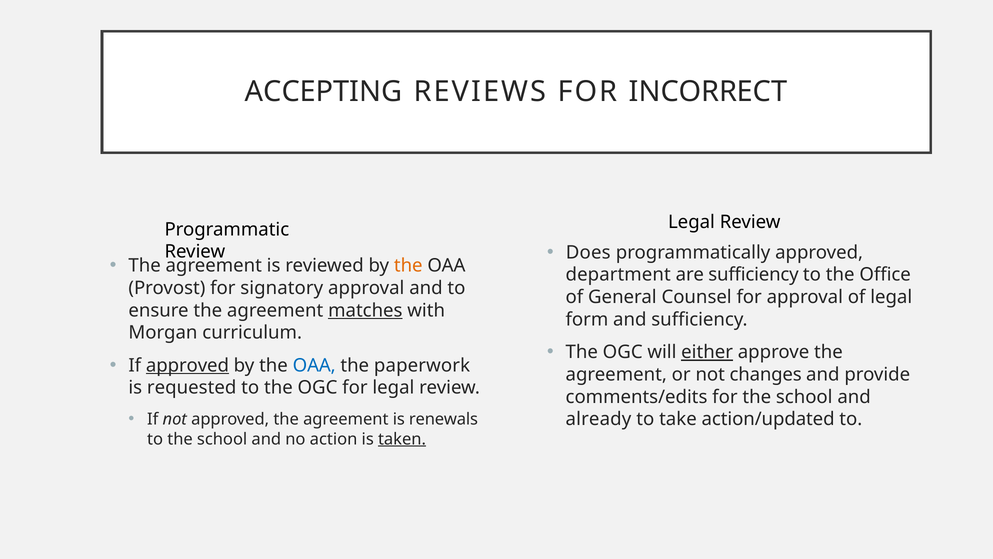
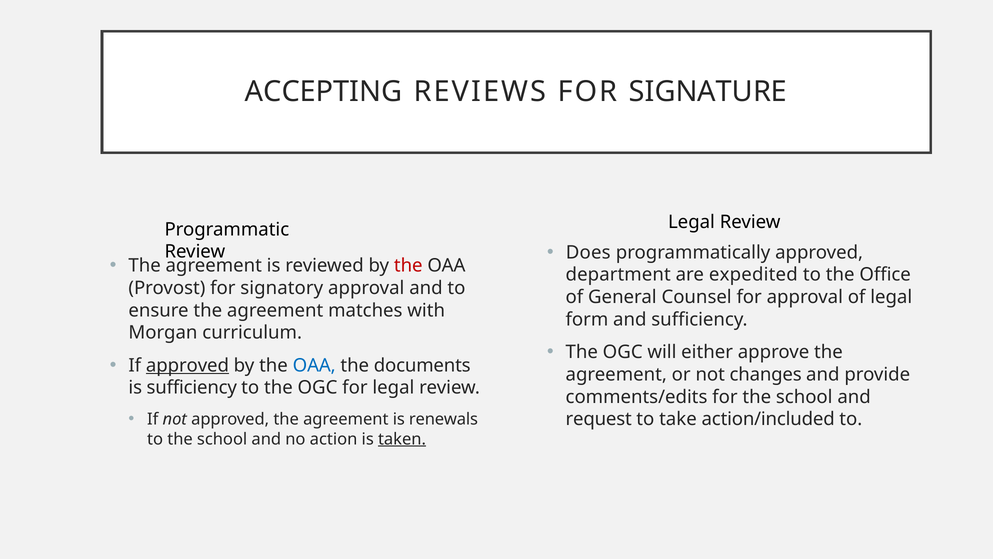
INCORRECT: INCORRECT -> SIGNATURE
the at (408, 265) colour: orange -> red
are sufficiency: sufficiency -> expedited
matches underline: present -> none
either underline: present -> none
paperwork: paperwork -> documents
is requested: requested -> sufficiency
already: already -> request
action/updated: action/updated -> action/included
